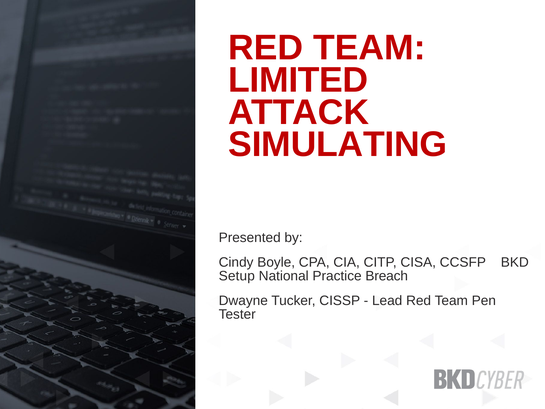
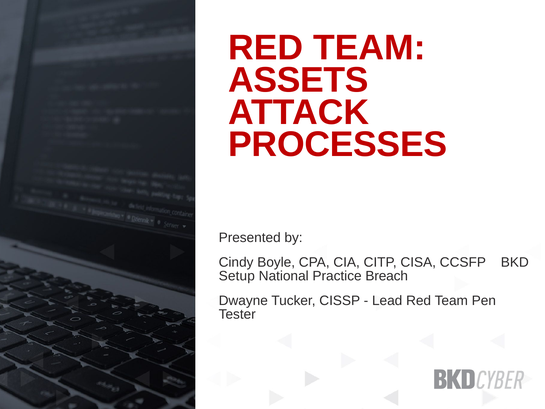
LIMITED: LIMITED -> ASSETS
SIMULATING: SIMULATING -> PROCESSES
